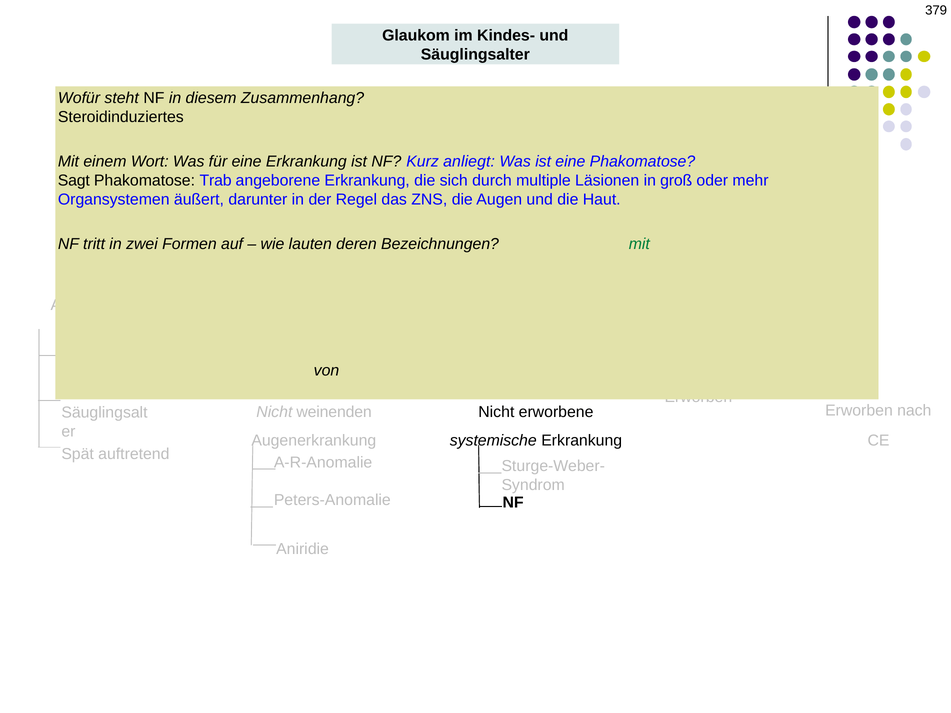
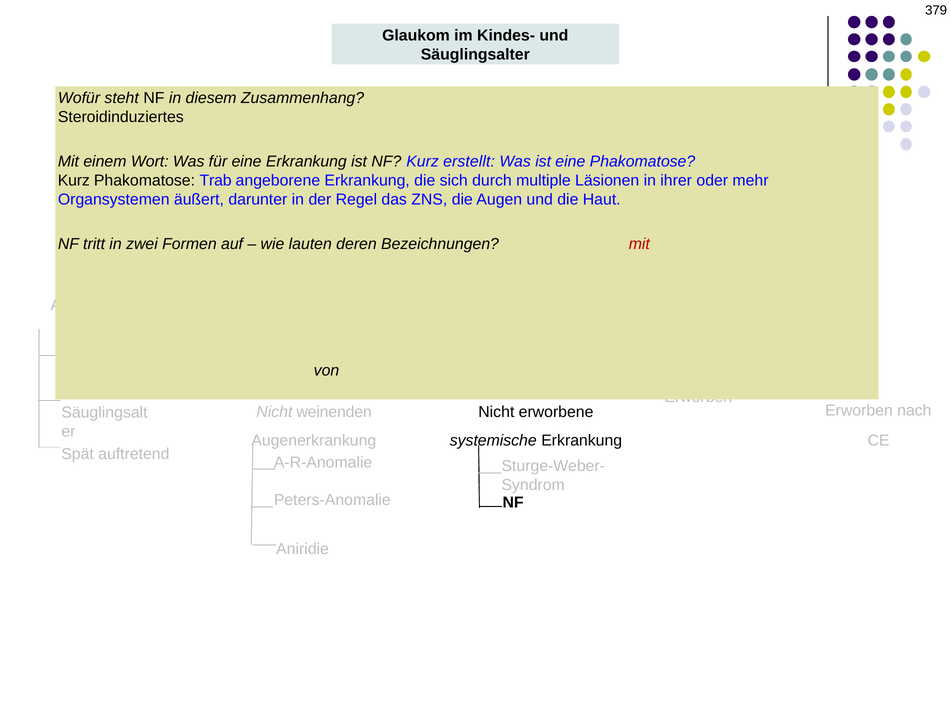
anliegt: anliegt -> erstellt
Sagt at (74, 181): Sagt -> Kurz
groß: groß -> ihrer
mit at (639, 244) colour: green -> red
